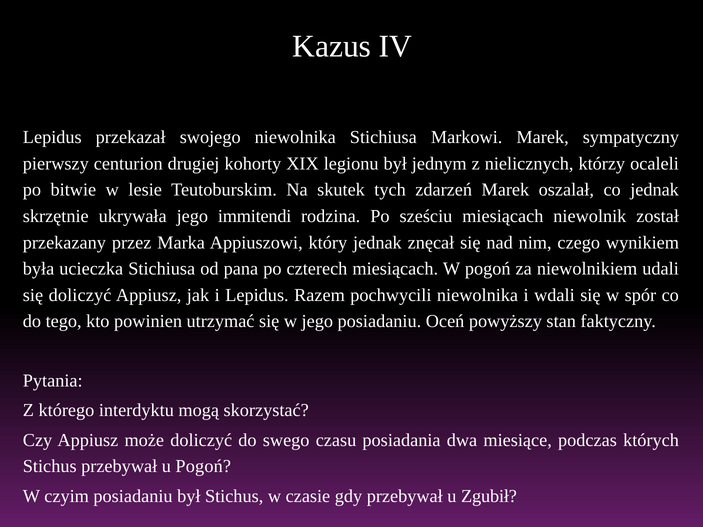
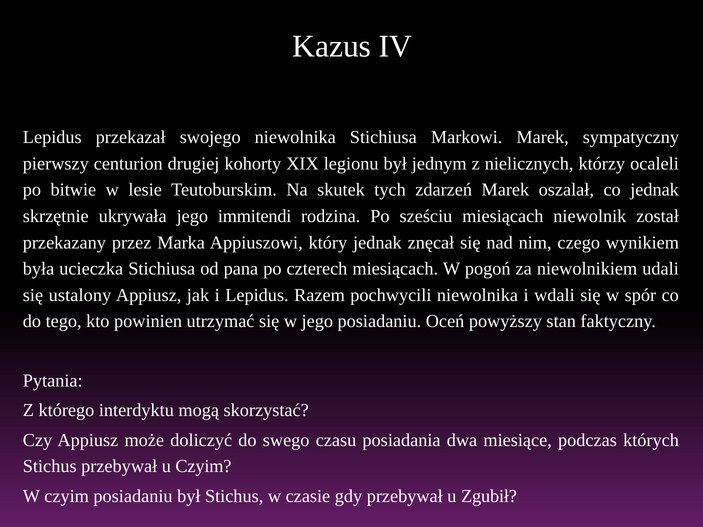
się doliczyć: doliczyć -> ustalony
u Pogoń: Pogoń -> Czyim
